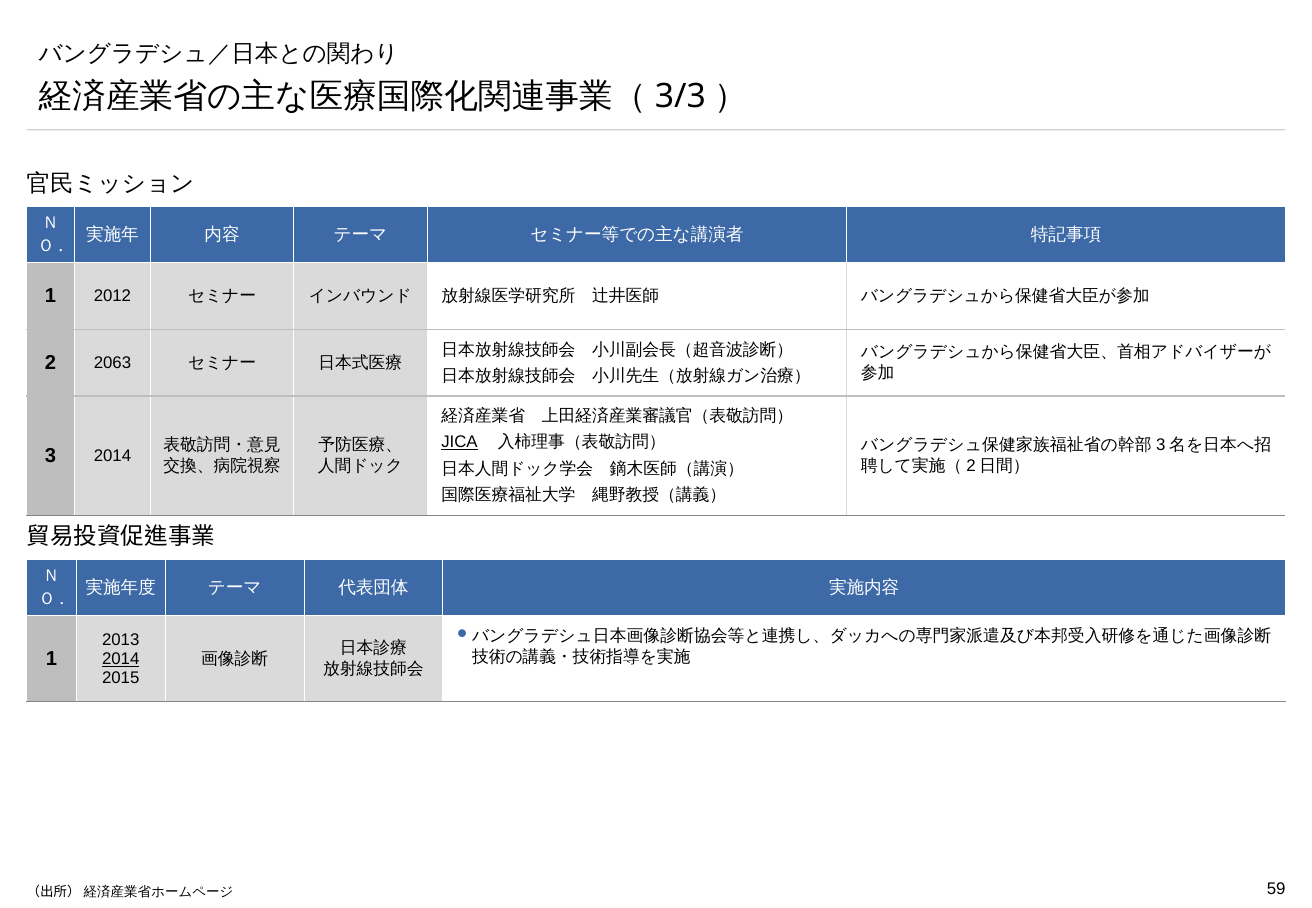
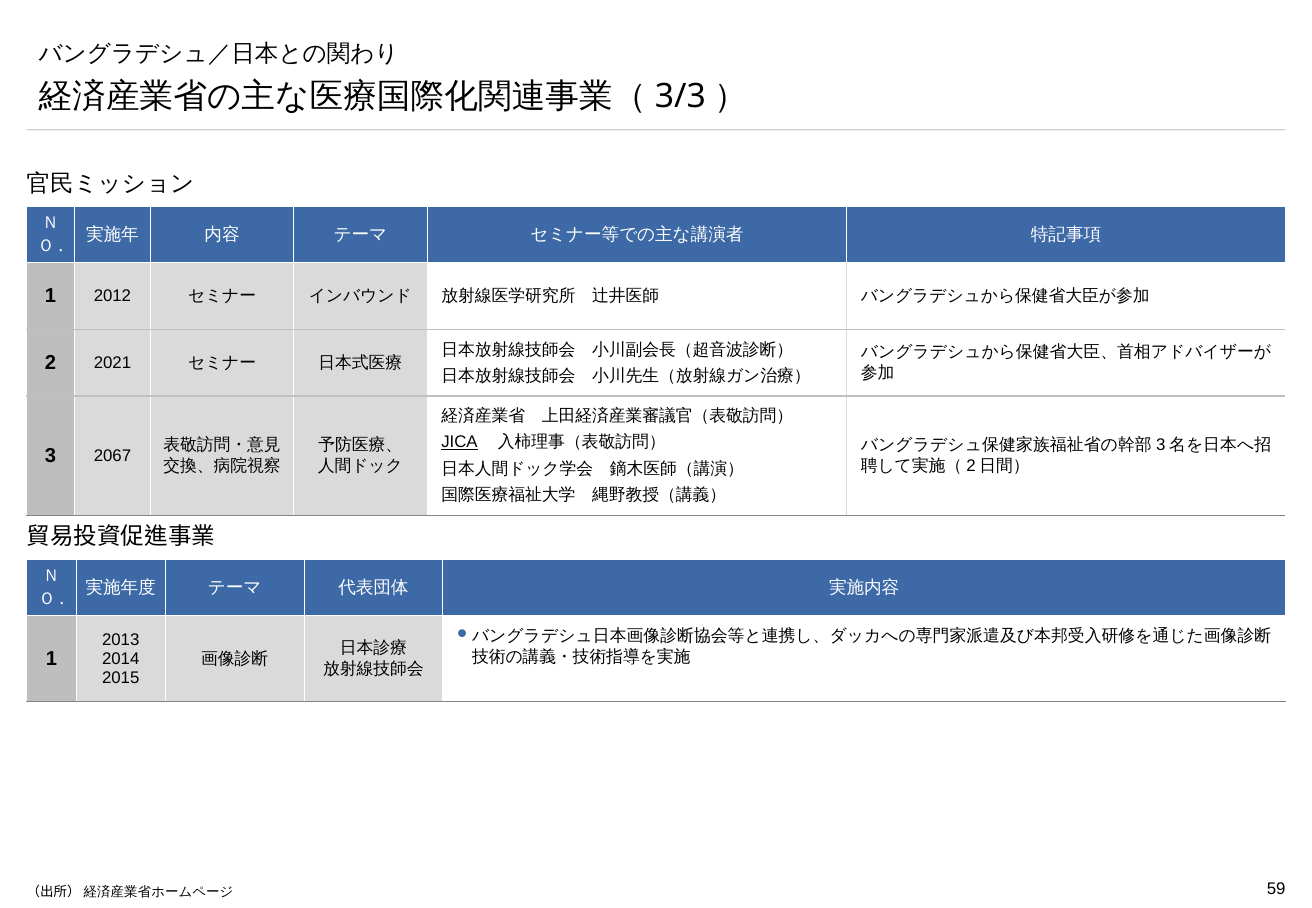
2063: 2063 -> 2021
3 2014: 2014 -> 2067
2014 at (121, 659) underline: present -> none
